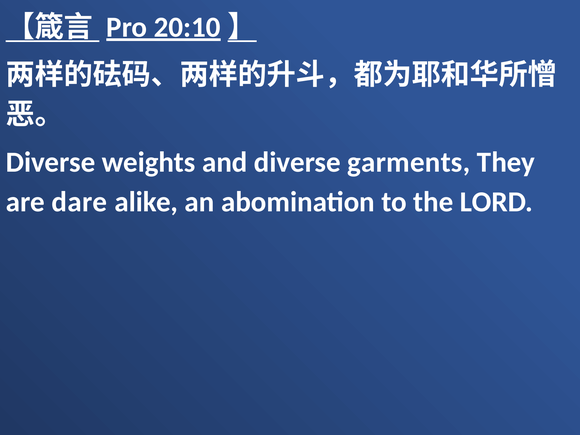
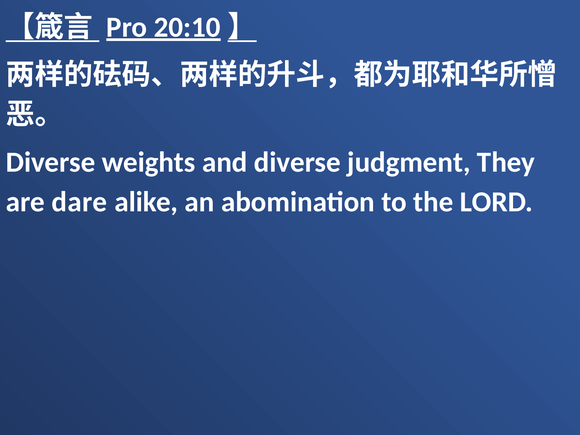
garments: garments -> judgment
